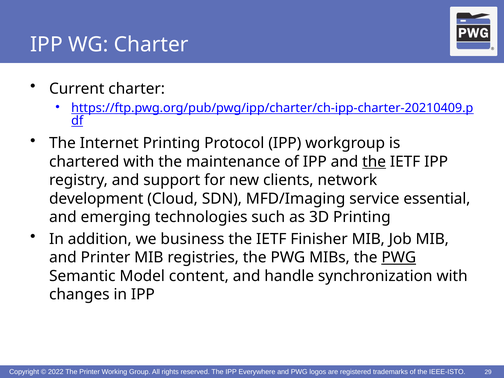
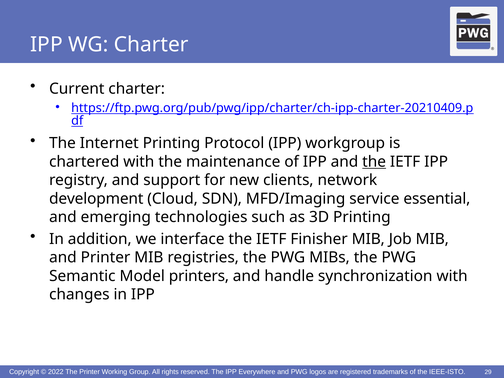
business: business -> interface
PWG at (399, 258) underline: present -> none
content: content -> printers
